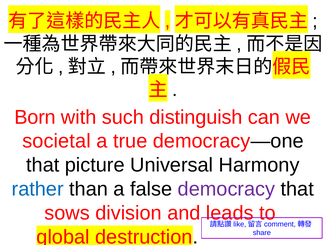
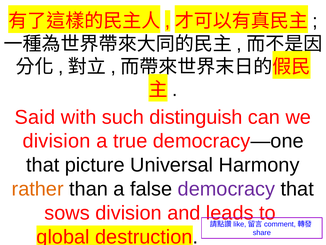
Born: Born -> Said
societal at (56, 141): societal -> division
rather colour: blue -> orange
